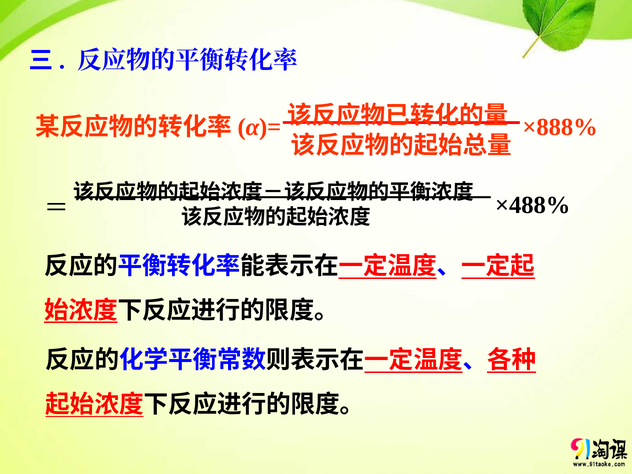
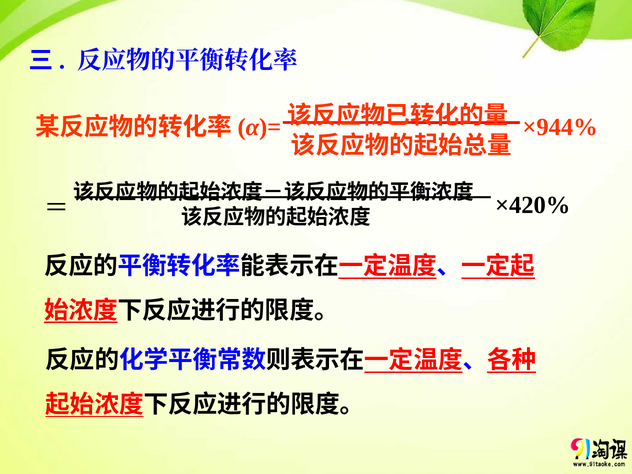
×888%: ×888% -> ×944%
×488%: ×488% -> ×420%
